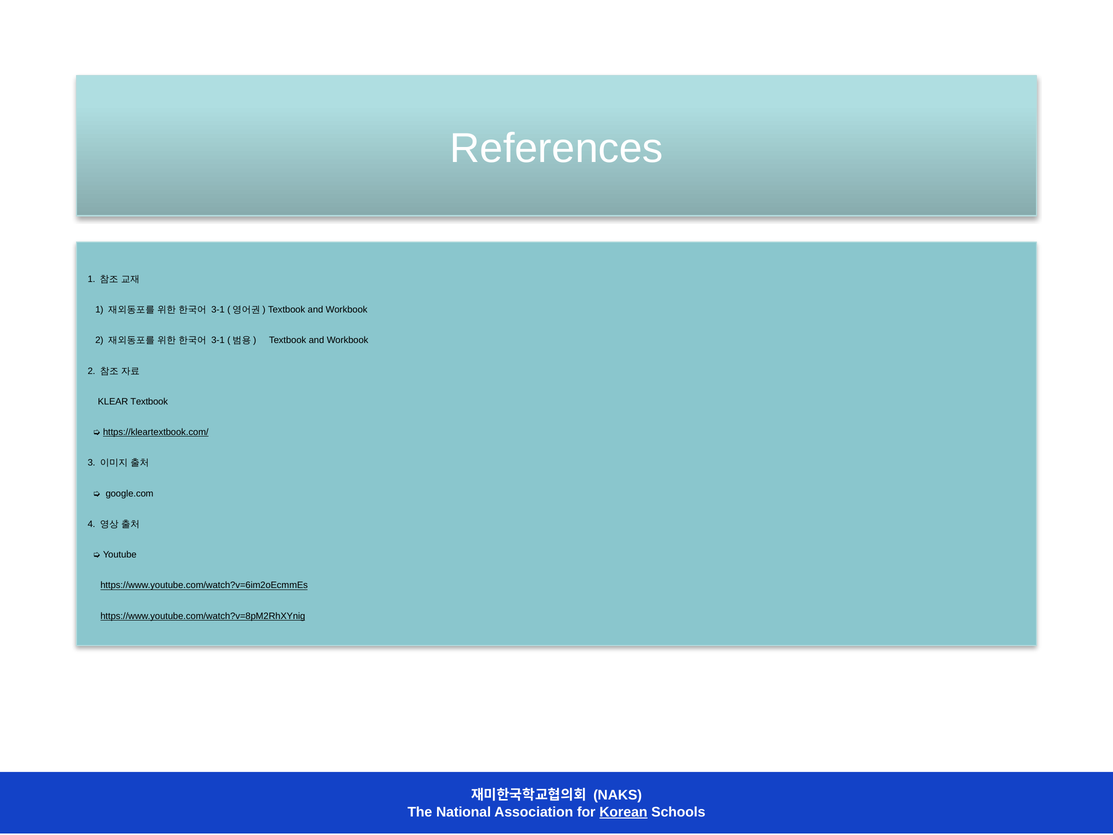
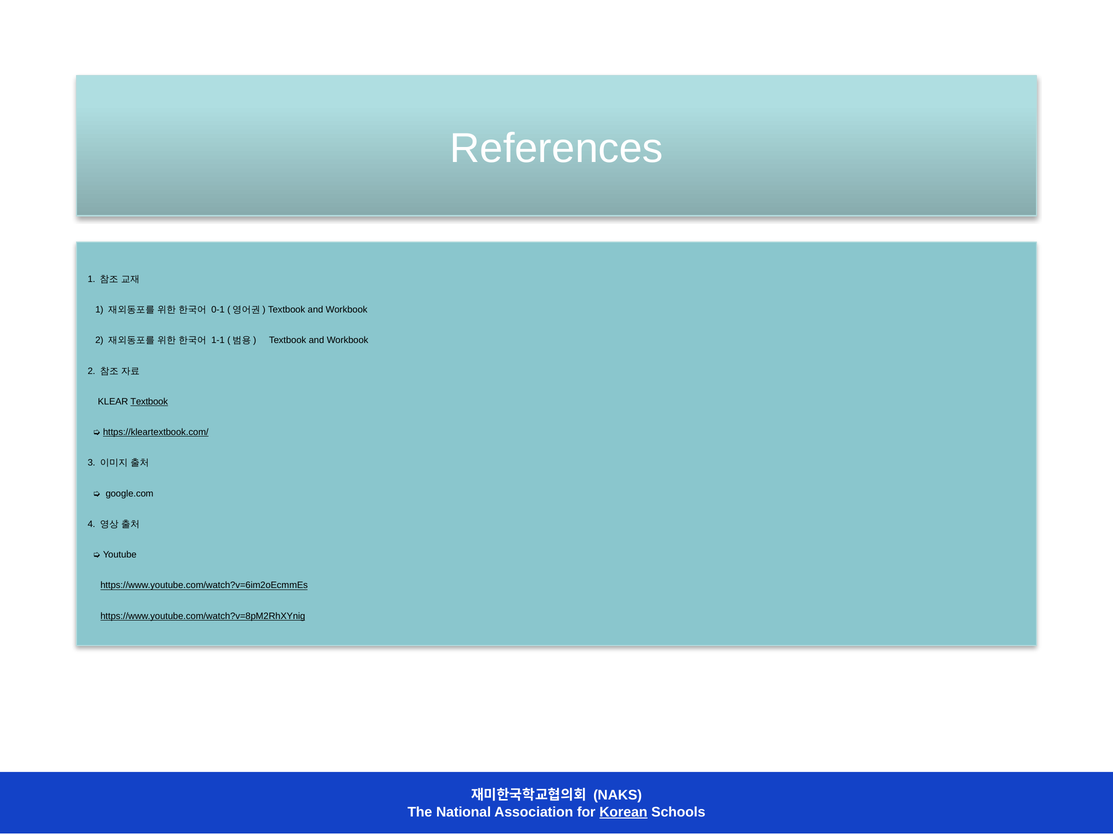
3-1 at (218, 310): 3-1 -> 0-1
3-1 at (218, 340): 3-1 -> 1-1
Textbook at (149, 401) underline: none -> present
